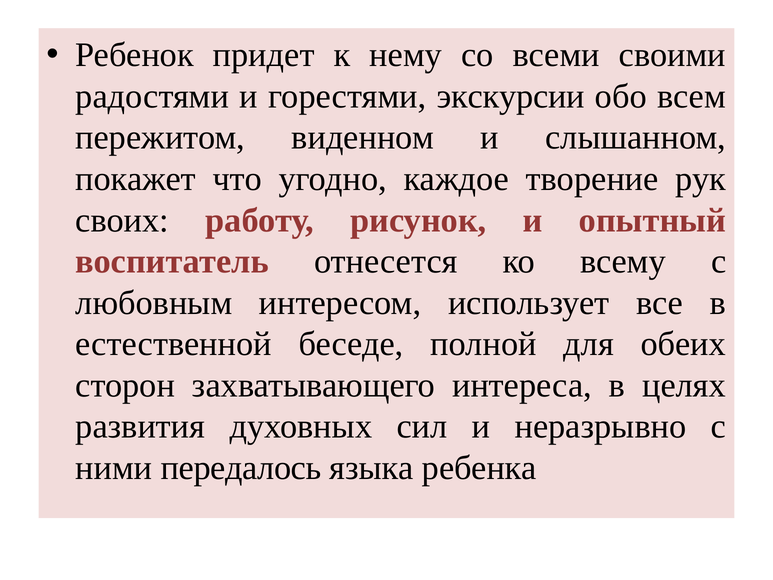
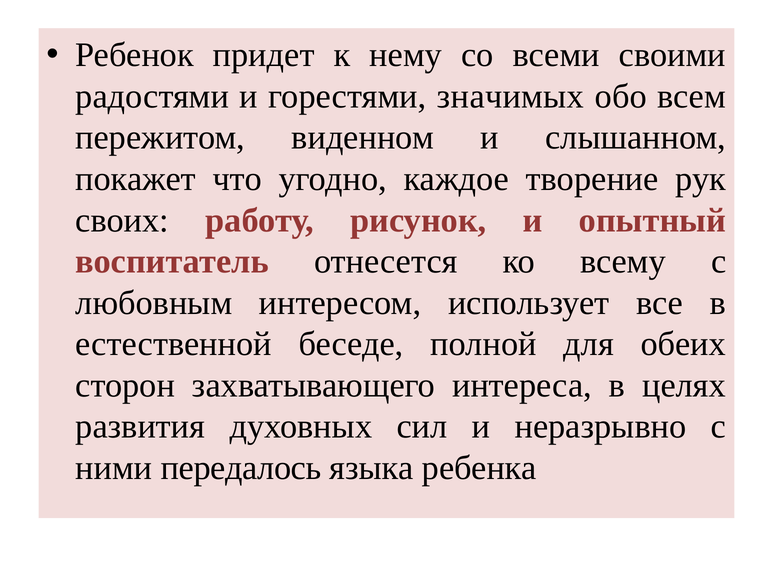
экскурсии: экскурсии -> значимых
